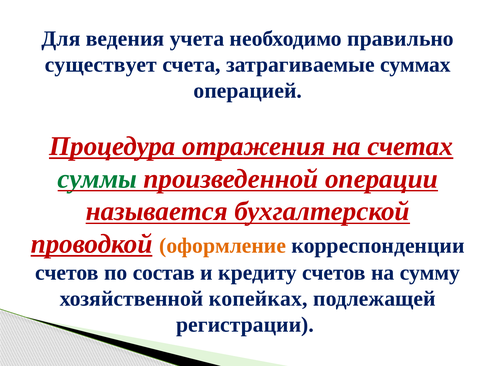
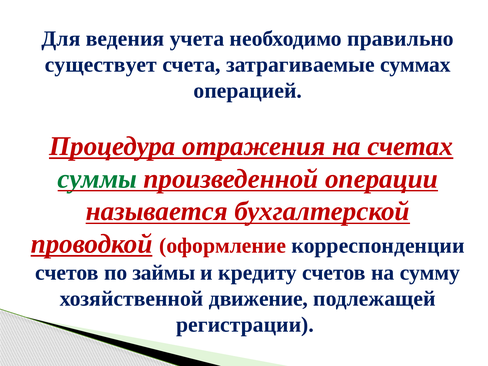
оформление colour: orange -> red
состав: состав -> займы
копейках: копейках -> движение
